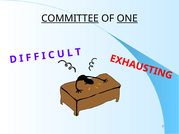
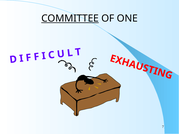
ONE underline: present -> none
